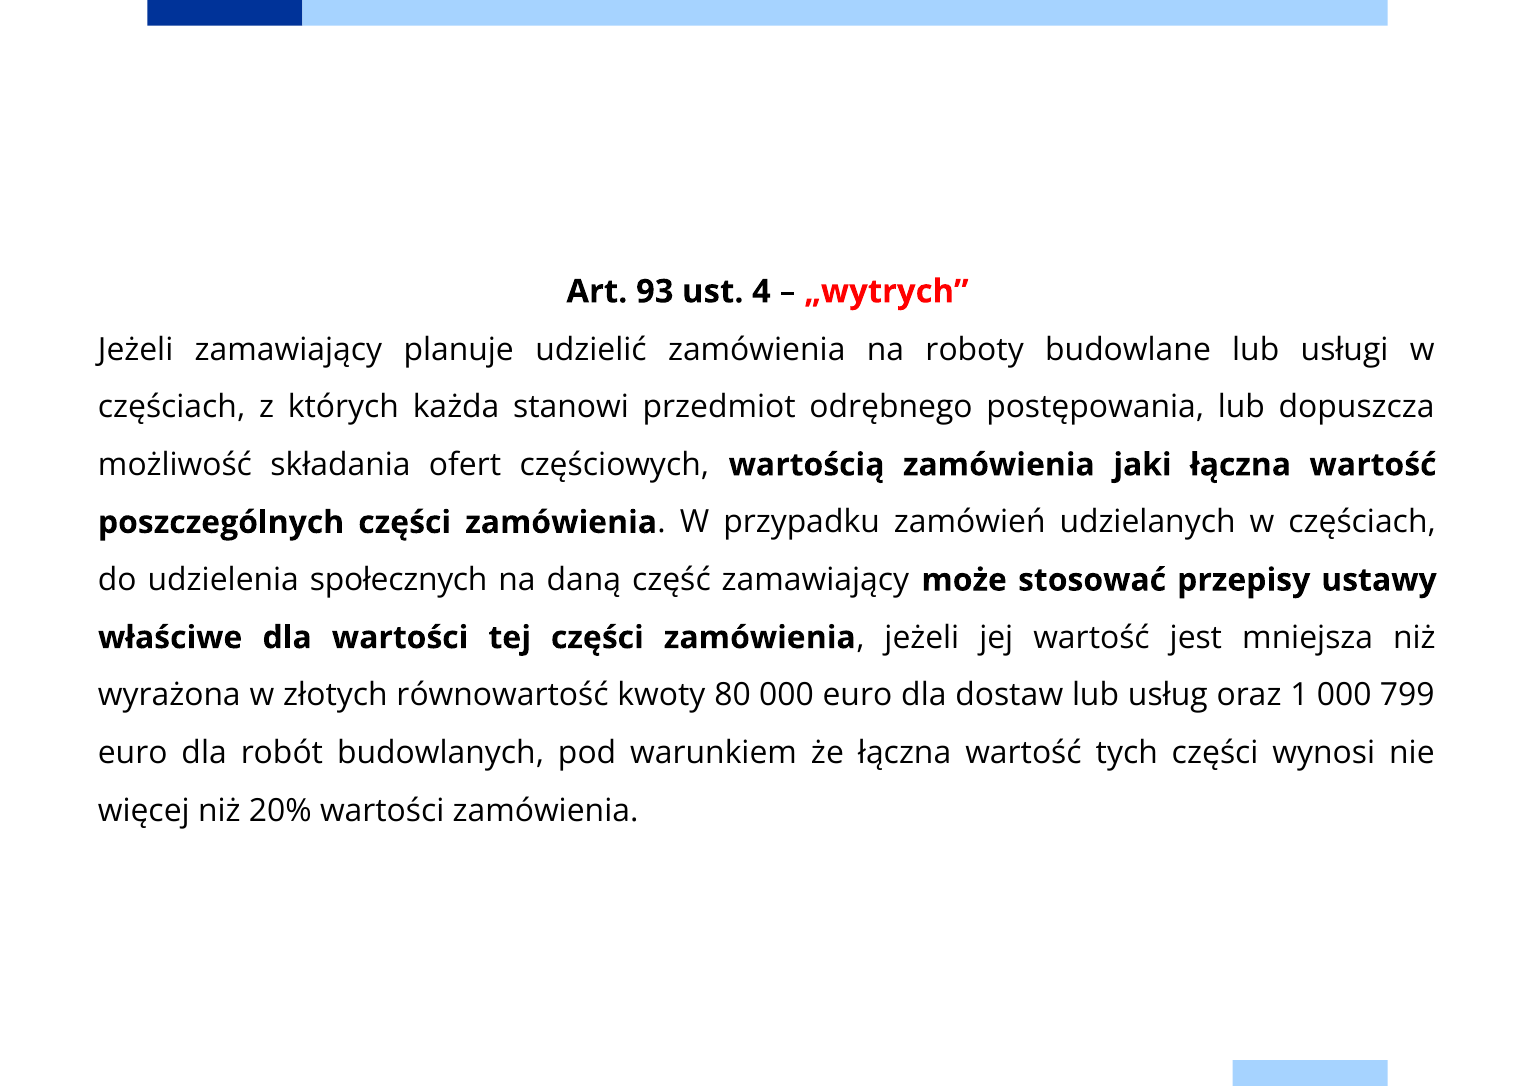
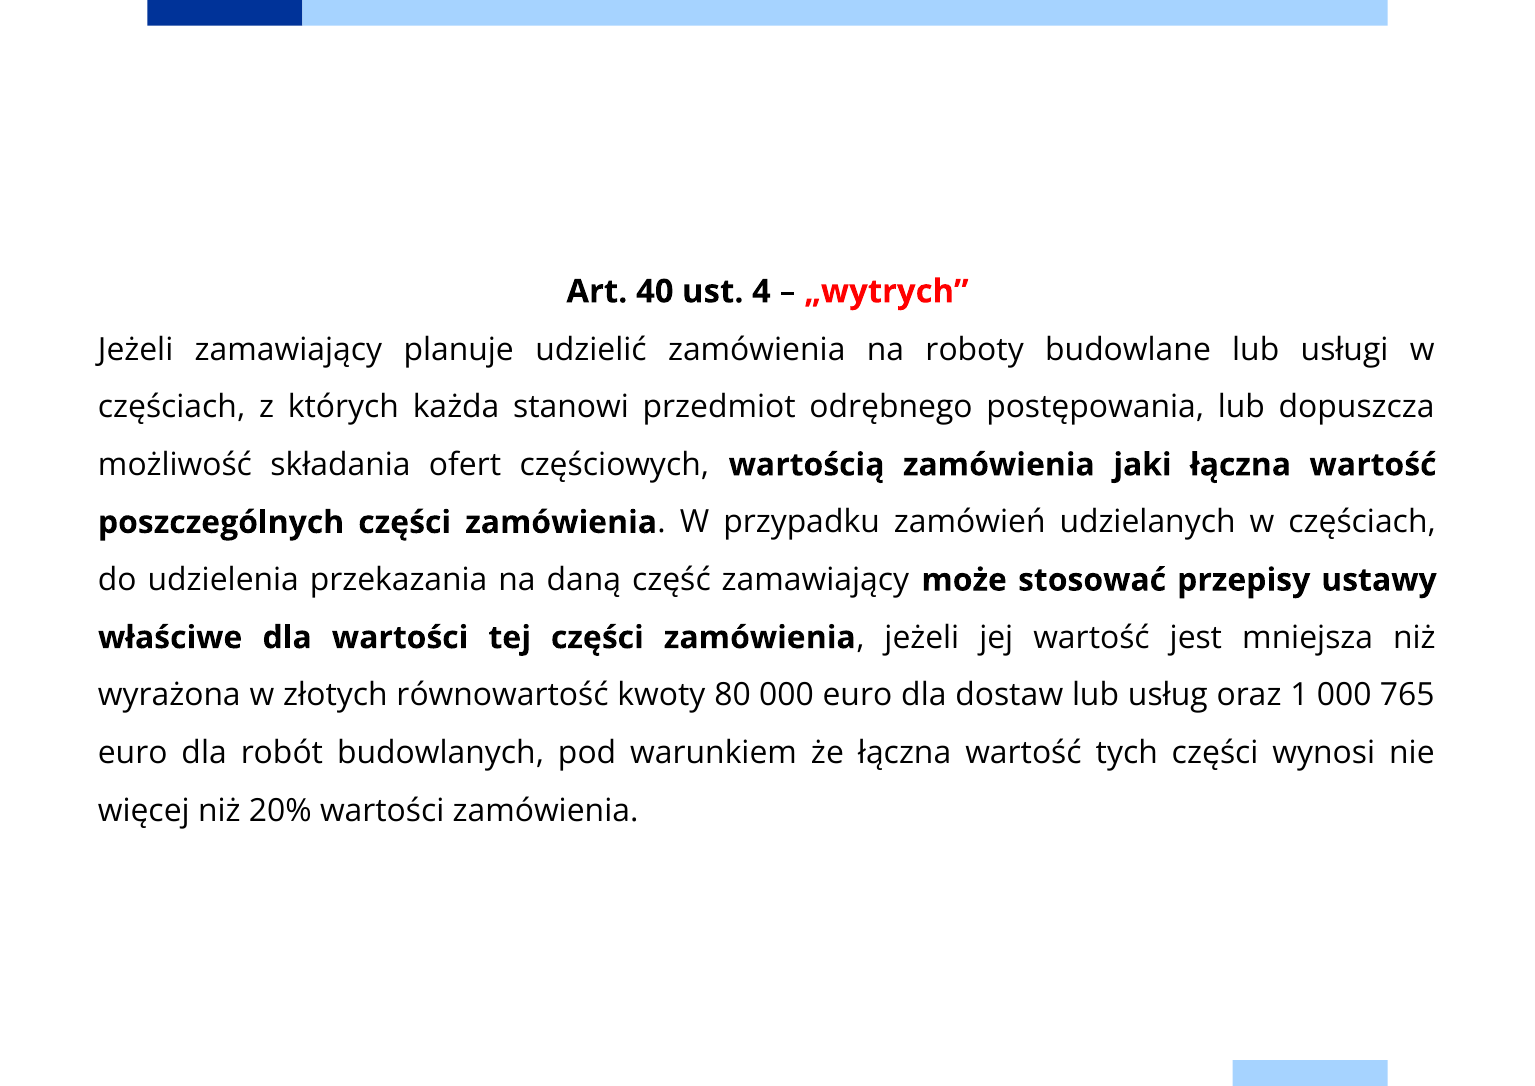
93: 93 -> 40
społecznych: społecznych -> przekazania
799: 799 -> 765
